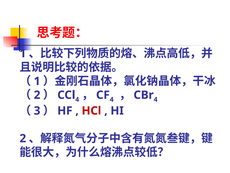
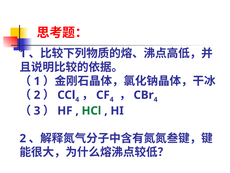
HCl colour: red -> green
